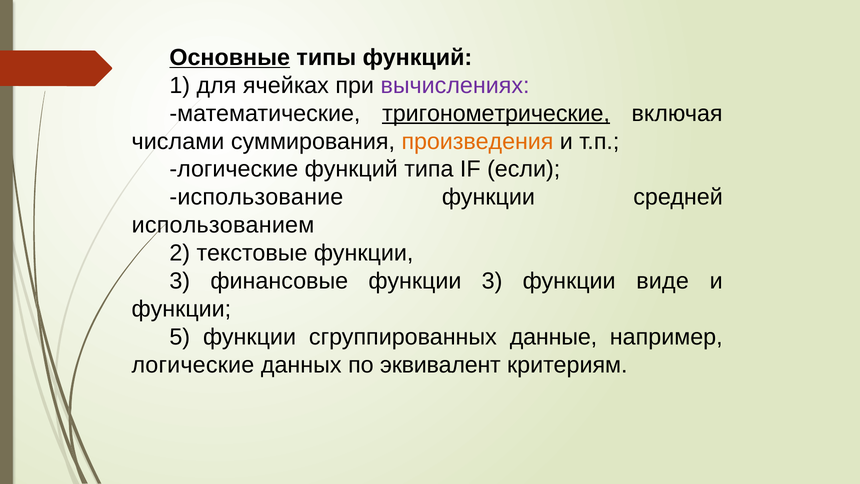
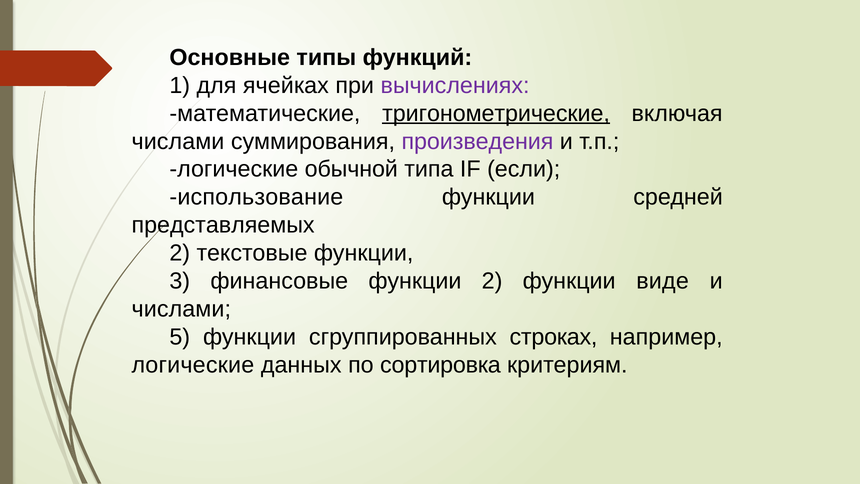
Основные underline: present -> none
произведения colour: orange -> purple
логические функций: функций -> обычной
использованием: использованием -> представляемых
финансовые функции 3: 3 -> 2
функции at (181, 309): функции -> числами
данные: данные -> строках
эквивалент: эквивалент -> сортировка
